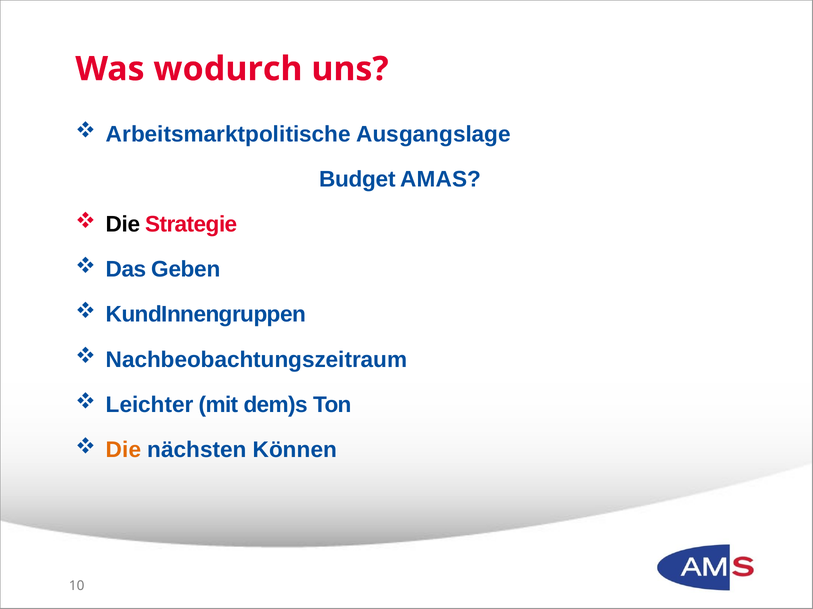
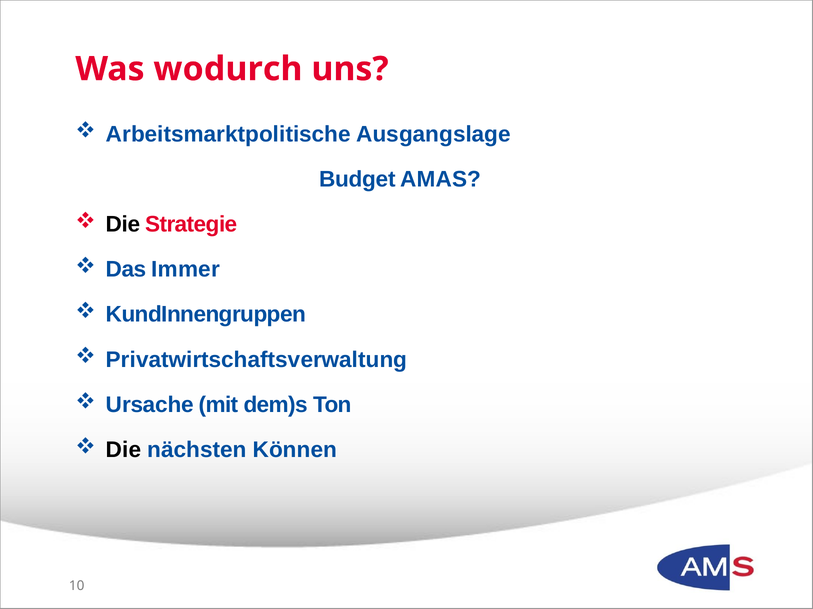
Geben: Geben -> Immer
Nachbeobachtungszeitraum: Nachbeobachtungszeitraum -> Privatwirtschaftsverwaltung
Leichter: Leichter -> Ursache
Die at (124, 450) colour: orange -> black
